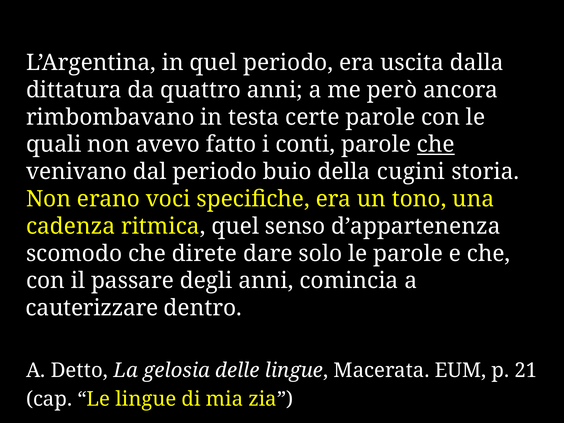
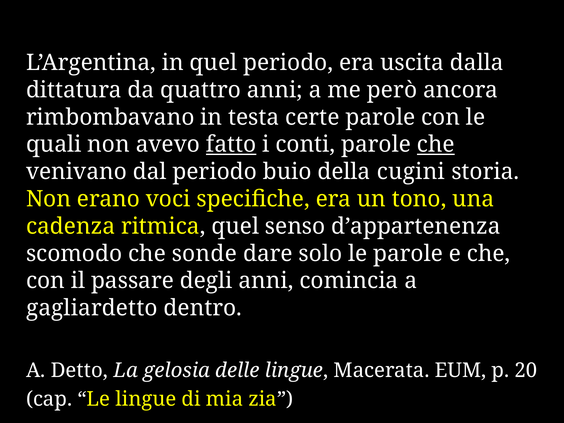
fatto underline: none -> present
direte: direte -> sonde
cauterizzare: cauterizzare -> gagliardetto
21: 21 -> 20
